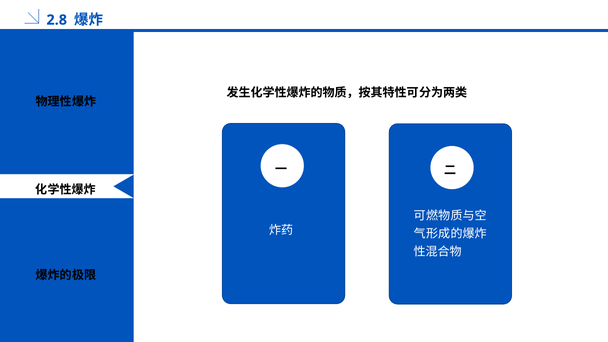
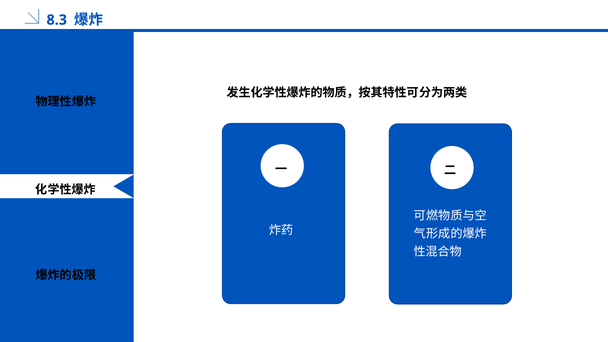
2.8: 2.8 -> 8.3
